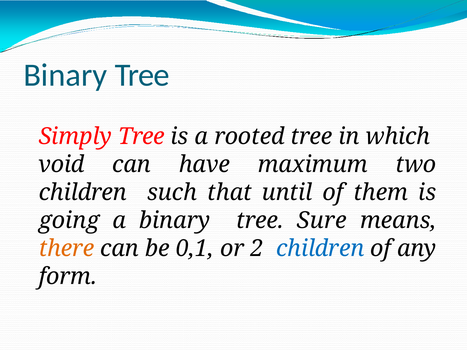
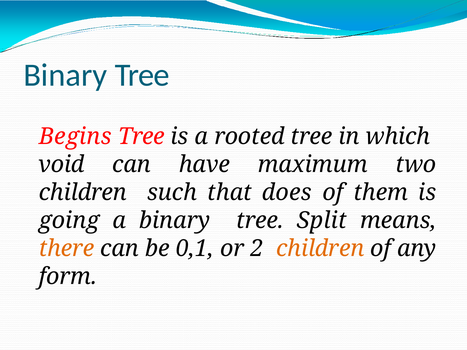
Simply: Simply -> Begins
until: until -> does
Sure: Sure -> Split
children at (320, 249) colour: blue -> orange
